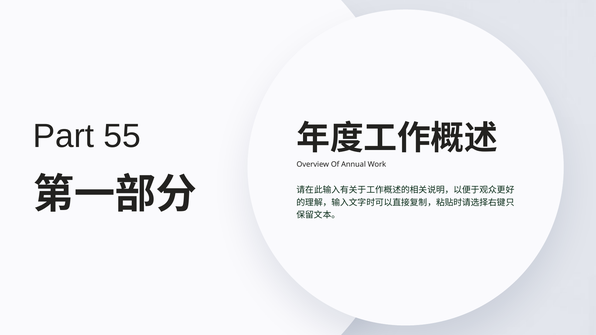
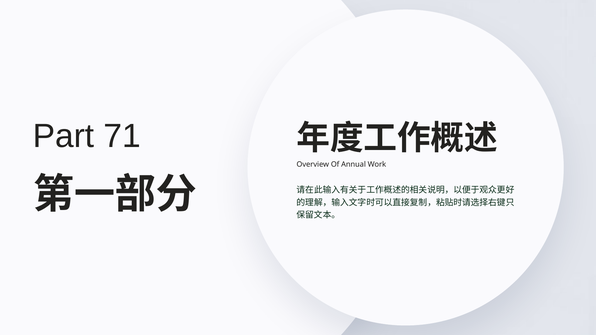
55: 55 -> 71
